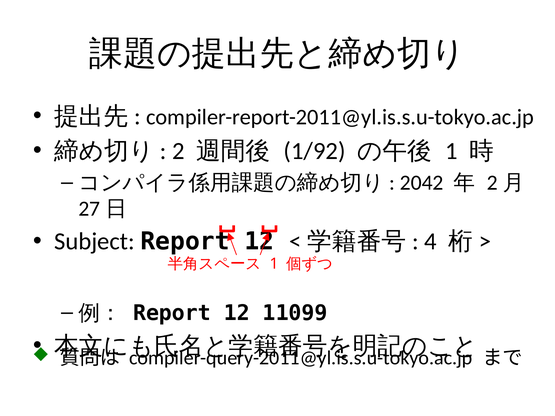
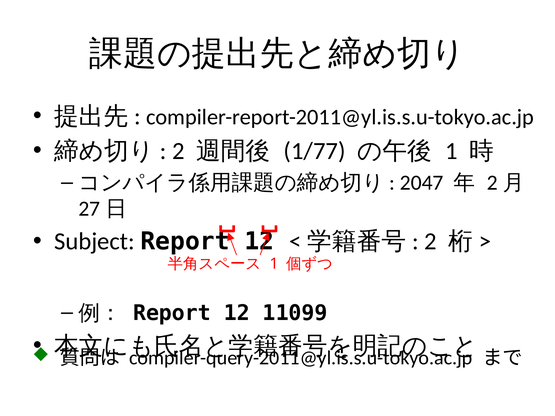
1/92: 1/92 -> 1/77
2042: 2042 -> 2047
4 at (430, 242): 4 -> 2
